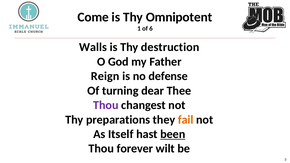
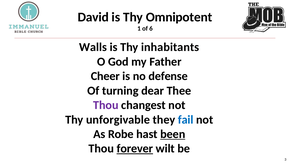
Come: Come -> David
destruction: destruction -> inhabitants
Reign: Reign -> Cheer
preparations: preparations -> unforgivable
fail colour: orange -> blue
Itself: Itself -> Robe
forever underline: none -> present
